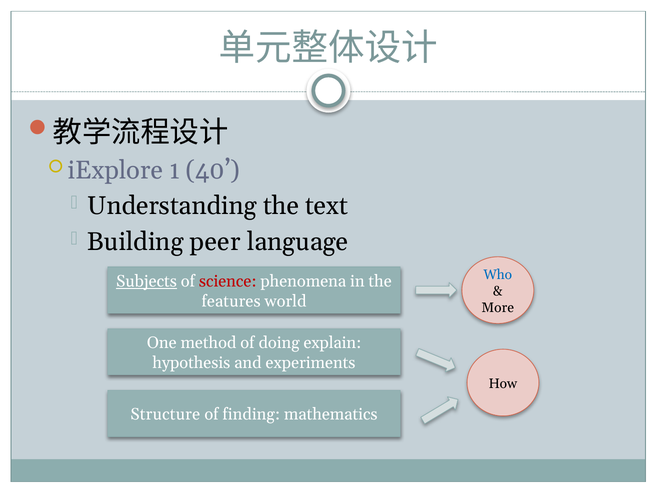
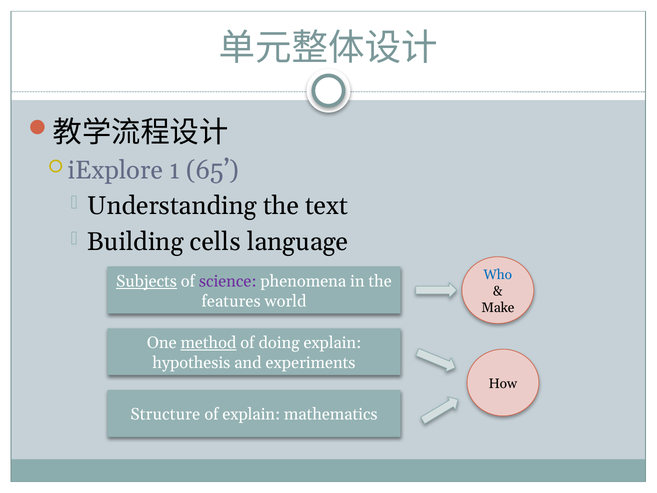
40: 40 -> 65
peer: peer -> cells
science colour: red -> purple
More: More -> Make
method underline: none -> present
of finding: finding -> explain
